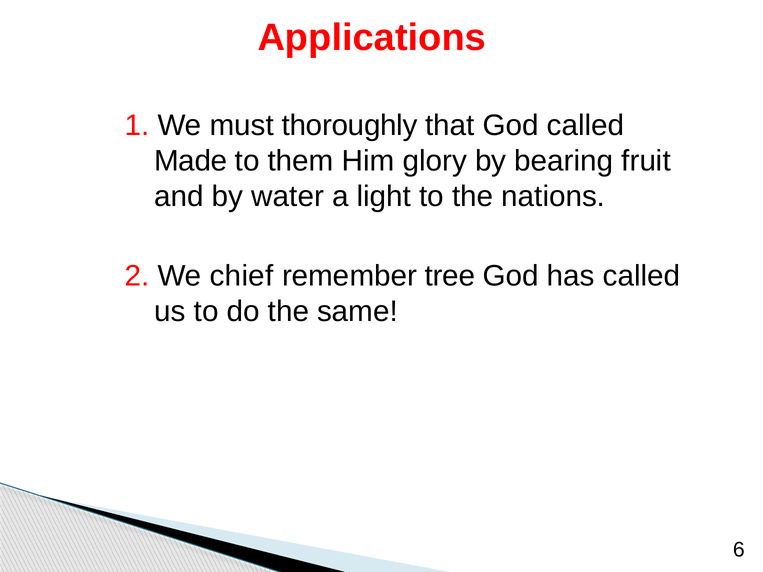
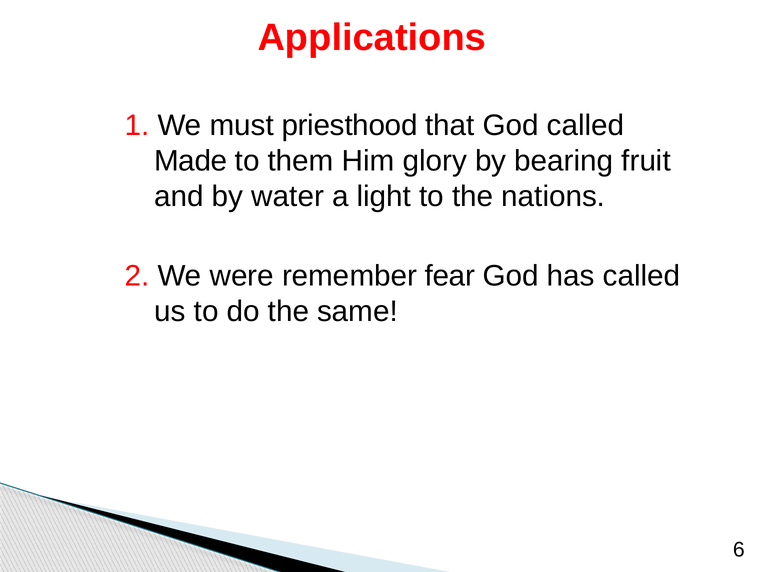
thoroughly: thoroughly -> priesthood
chief: chief -> were
tree: tree -> fear
